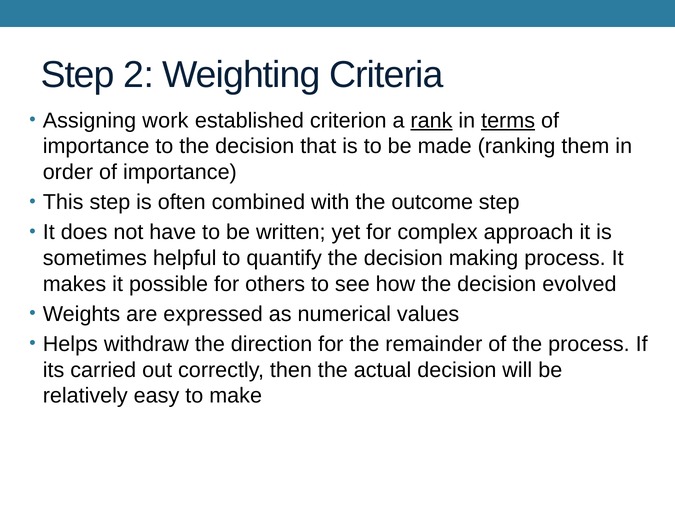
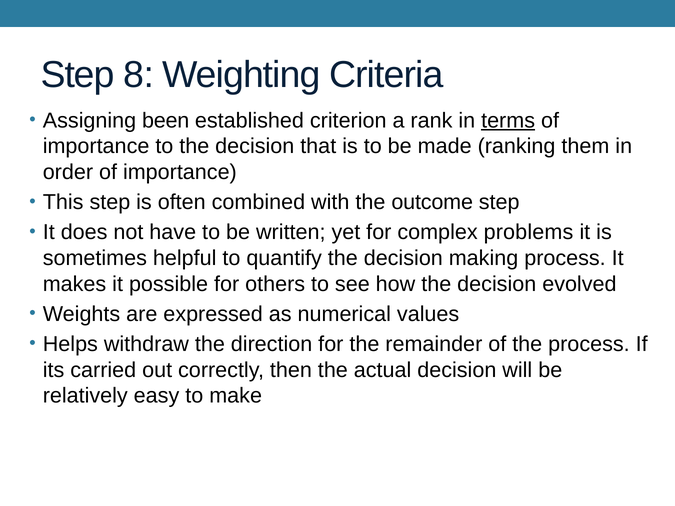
2: 2 -> 8
work: work -> been
rank underline: present -> none
approach: approach -> problems
